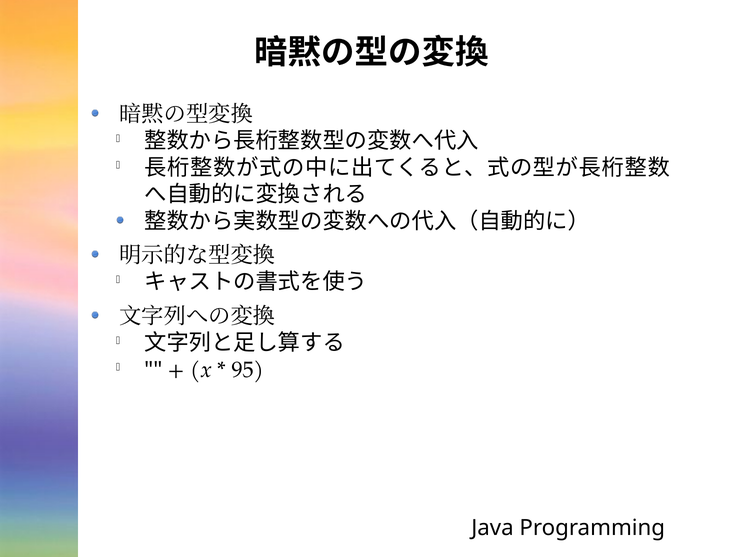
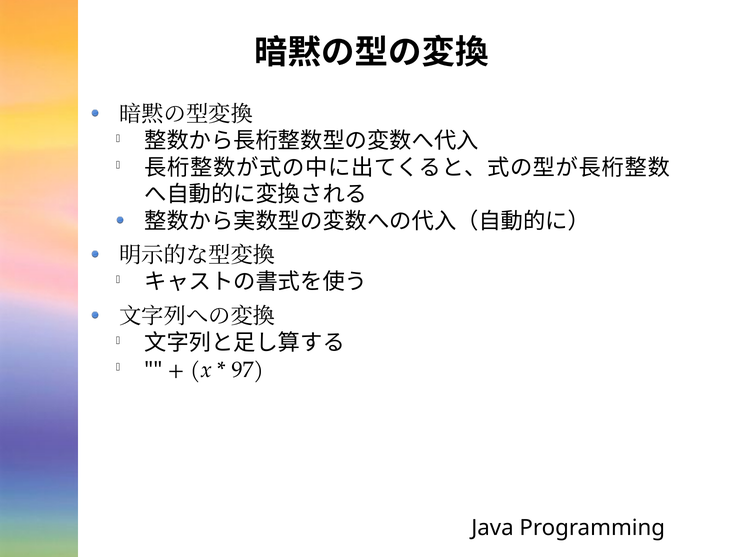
95: 95 -> 97
